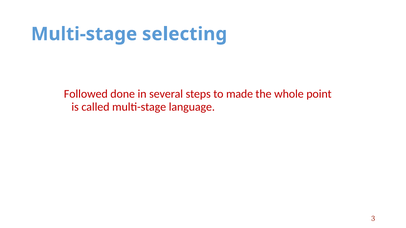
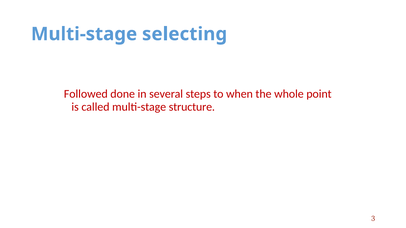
made: made -> when
language: language -> structure
